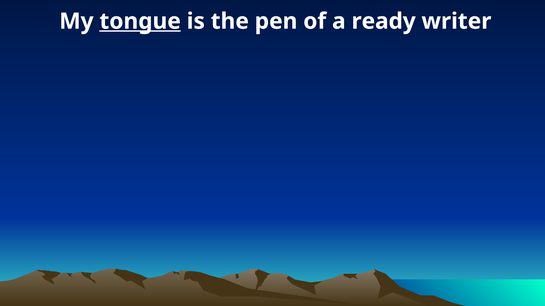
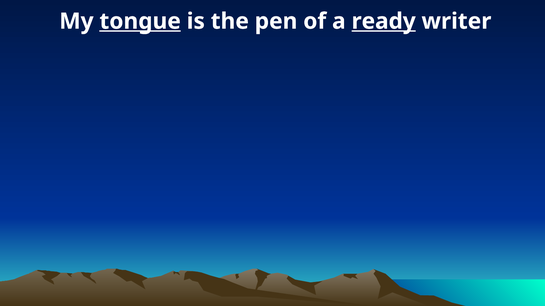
ready underline: none -> present
